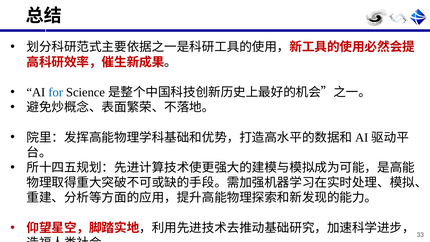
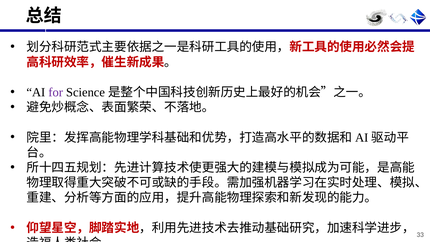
for colour: blue -> purple
